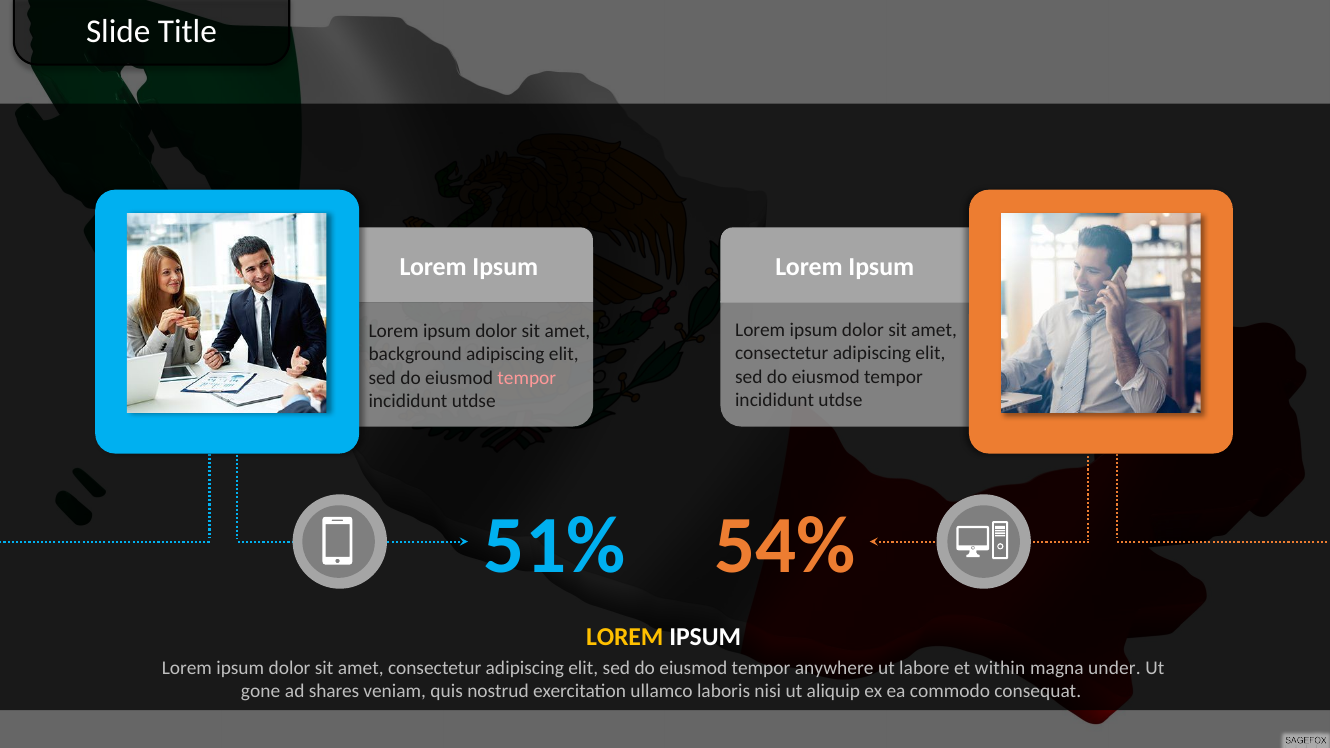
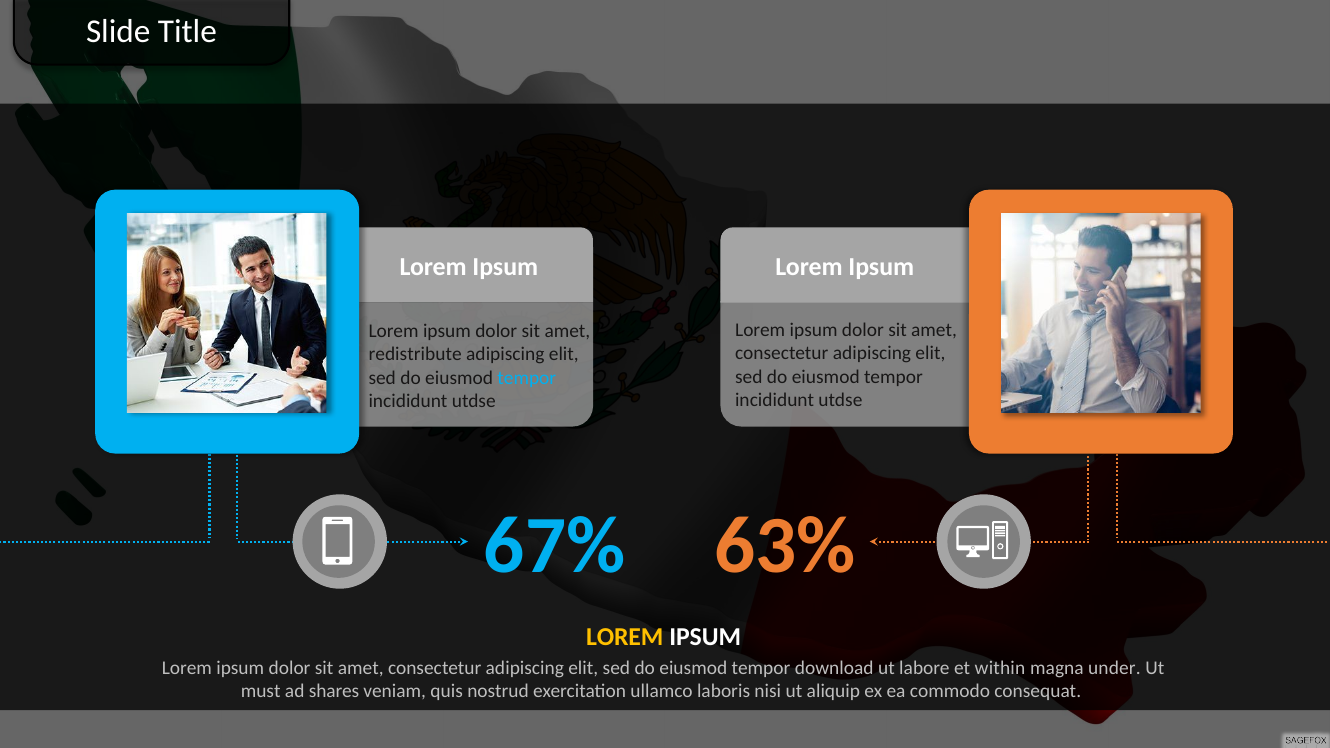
background: background -> redistribute
tempor at (527, 378) colour: pink -> light blue
51%: 51% -> 67%
54%: 54% -> 63%
anywhere: anywhere -> download
gone: gone -> must
